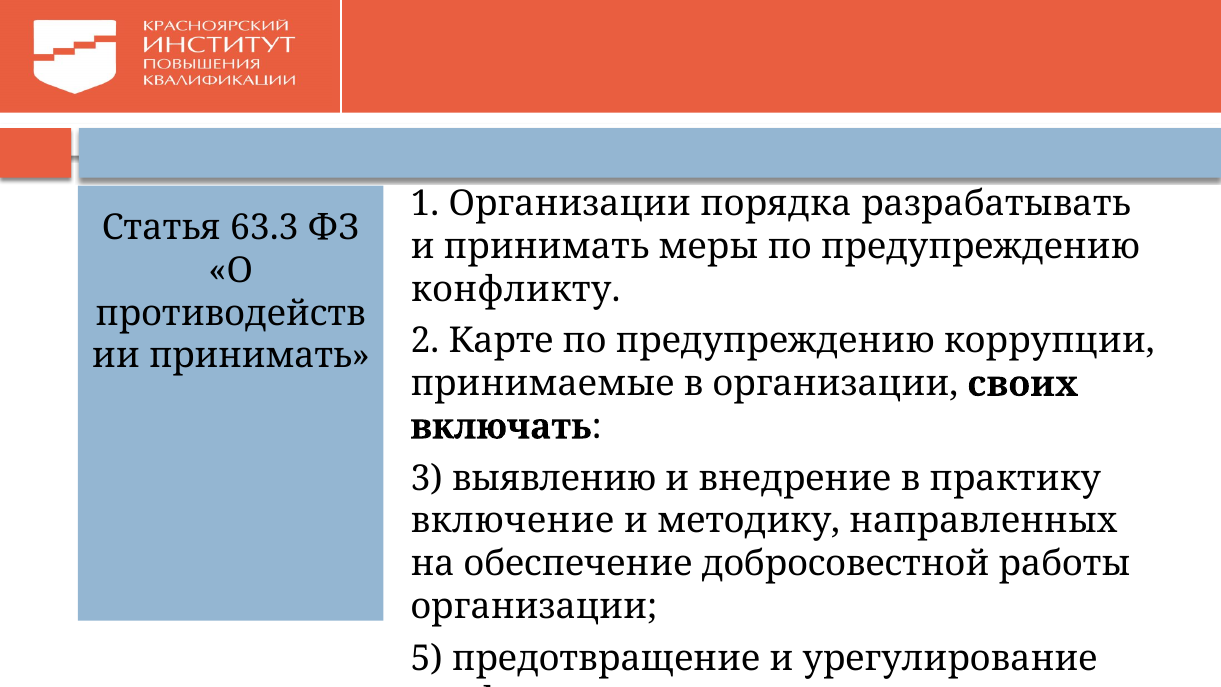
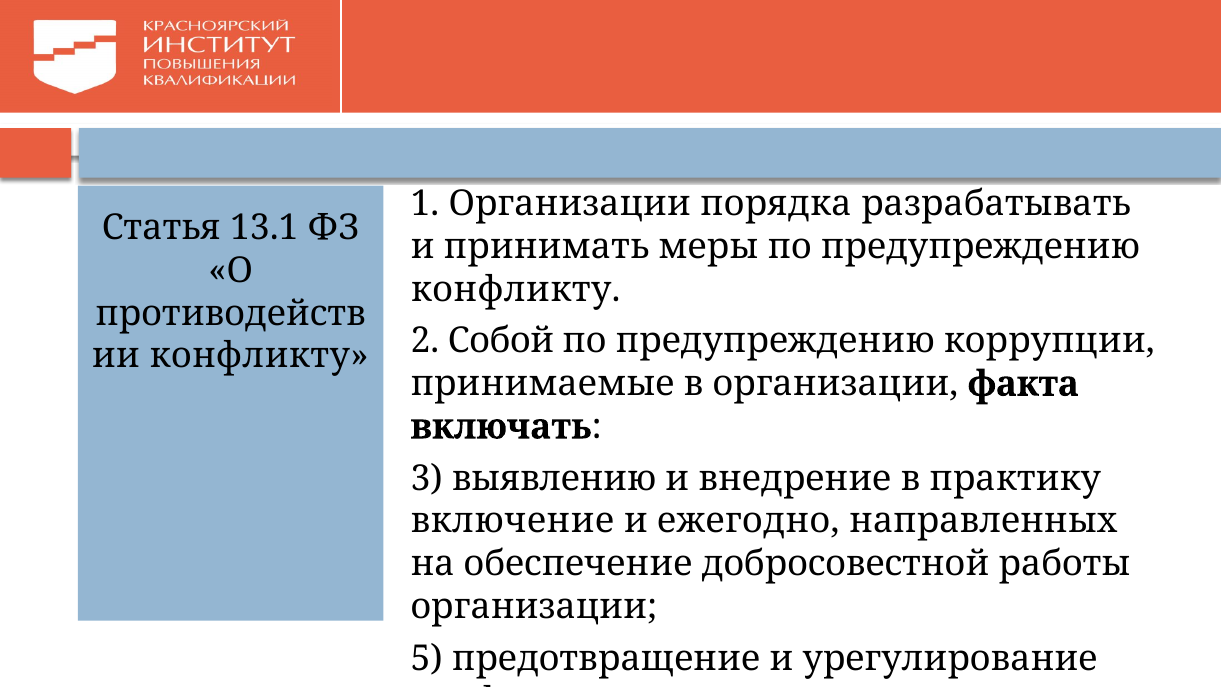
63.3: 63.3 -> 13.1
Карте: Карте -> Собой
принимать at (259, 356): принимать -> конфликту
своих: своих -> факта
методику: методику -> ежегодно
